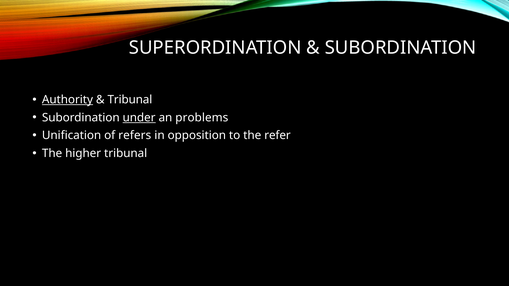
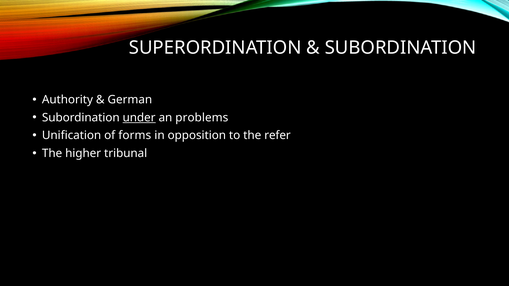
Authority underline: present -> none
Tribunal at (130, 100): Tribunal -> German
refers: refers -> forms
